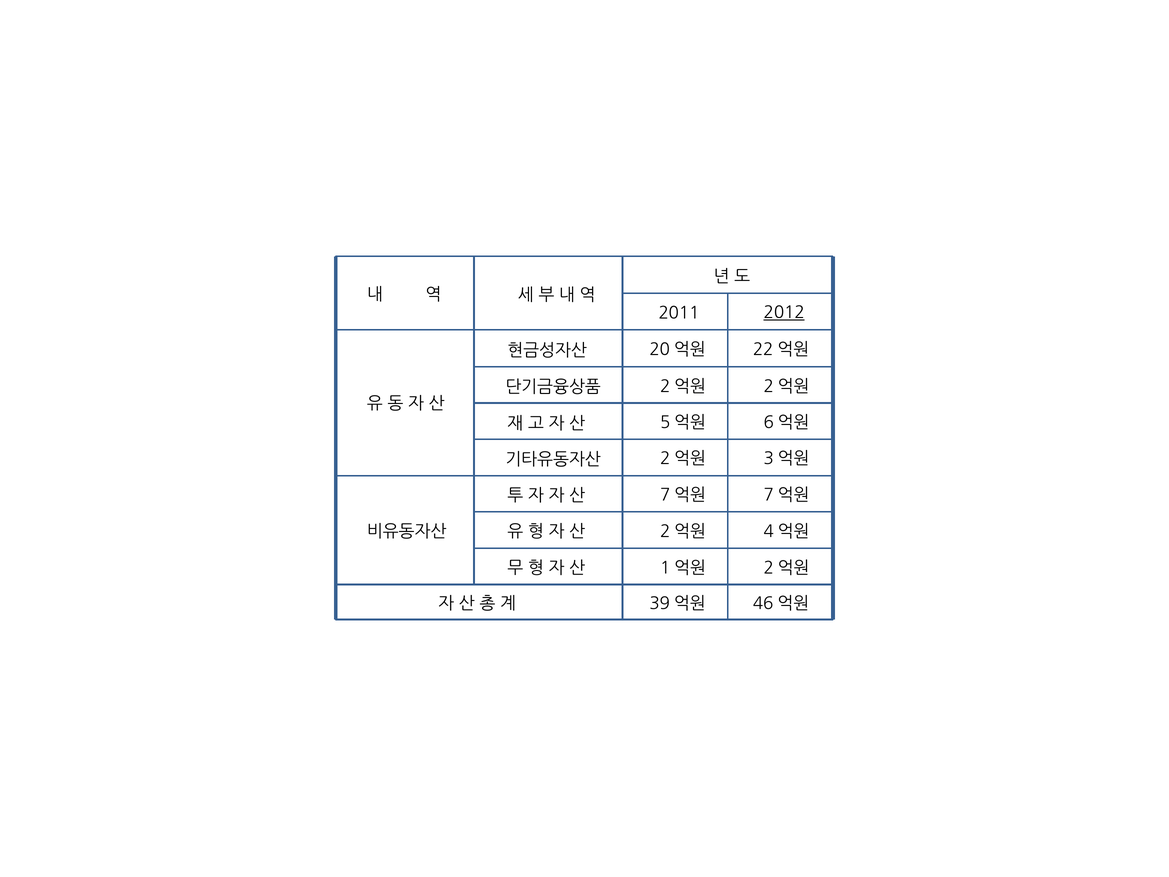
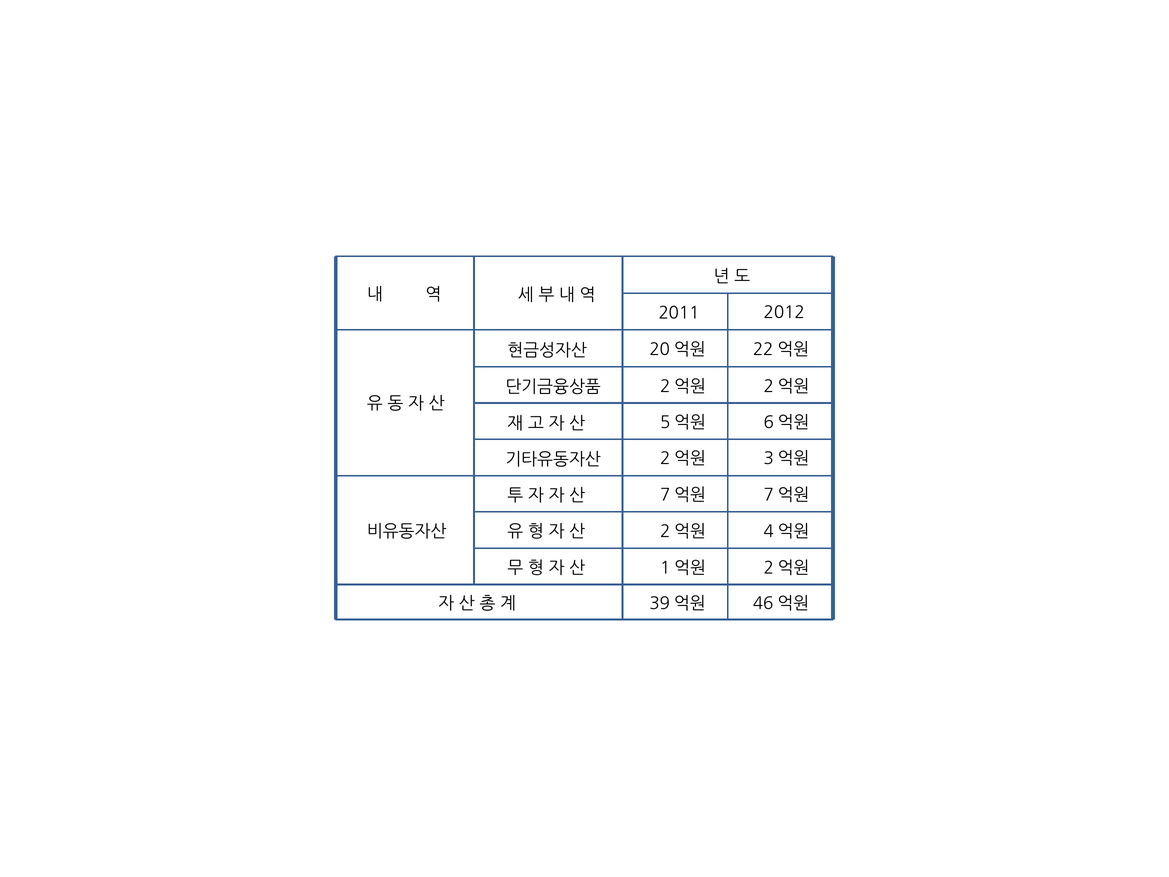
2012 underline: present -> none
